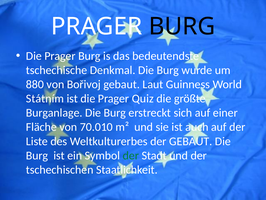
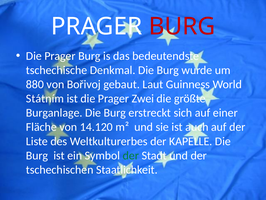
BURG at (182, 26) colour: black -> red
Quiz: Quiz -> Zwei
70.010: 70.010 -> 14.120
der GEBAUT: GEBAUT -> KAPELLE
